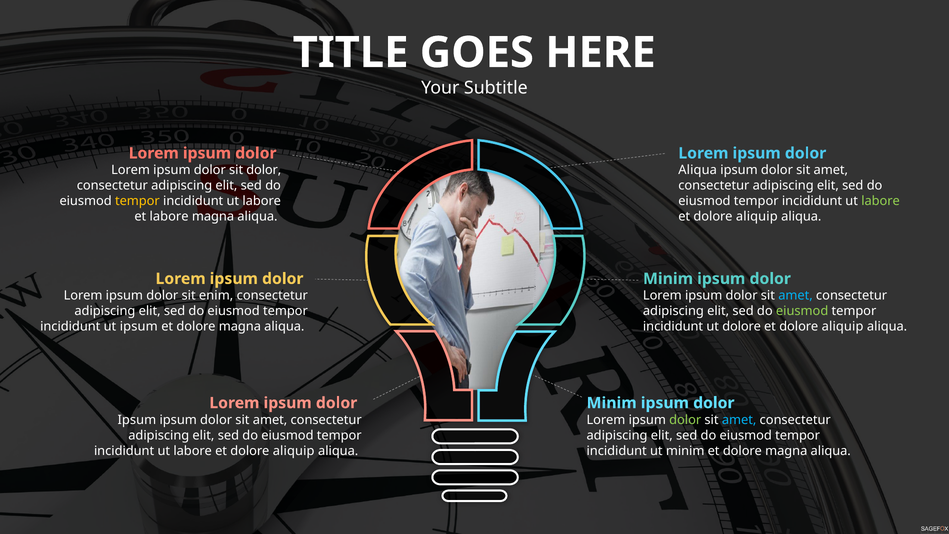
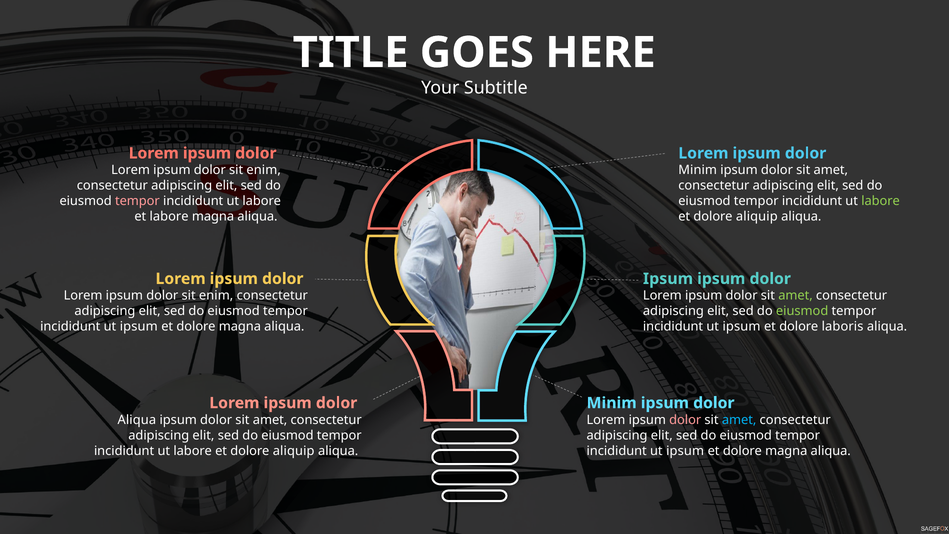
dolor at (264, 170): dolor -> enim
Aliqua at (698, 170): Aliqua -> Minim
tempor at (137, 201) colour: yellow -> pink
Minim at (668, 279): Minim -> Ipsum
amet at (795, 296) colour: light blue -> light green
dolore at (742, 327): dolore -> ipsum
aliquip at (843, 327): aliquip -> laboris
Ipsum at (137, 420): Ipsum -> Aliqua
dolor at (685, 420) colour: light green -> pink
minim at (685, 451): minim -> ipsum
